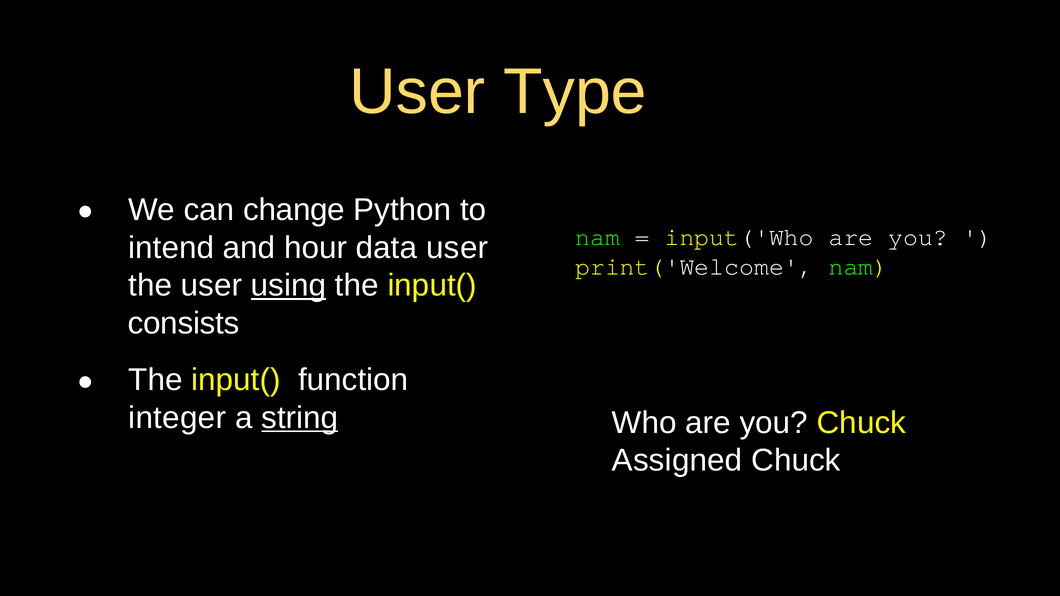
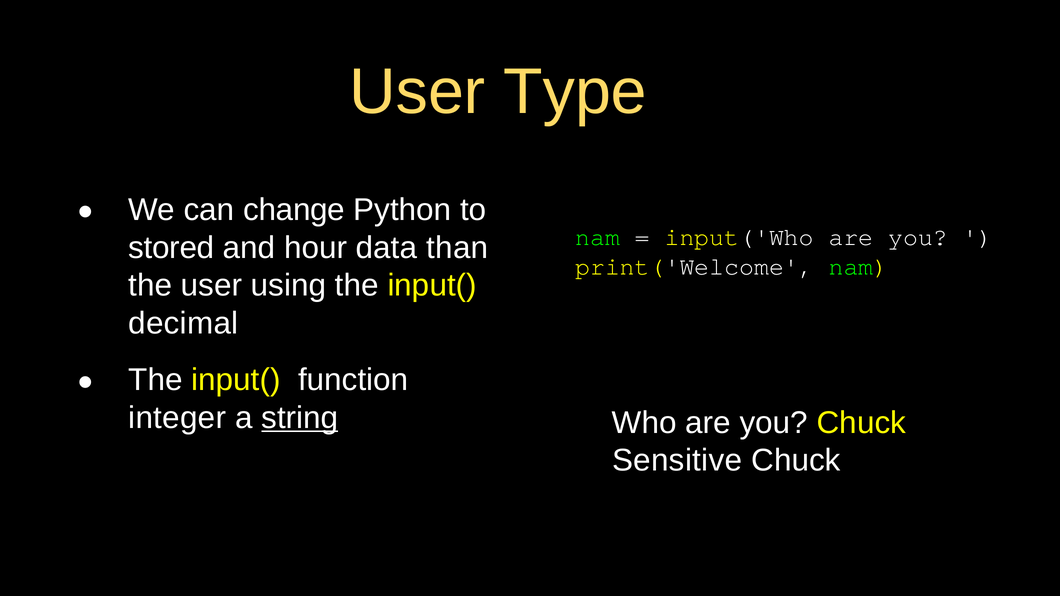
intend: intend -> stored
data user: user -> than
using underline: present -> none
consists: consists -> decimal
Assigned: Assigned -> Sensitive
